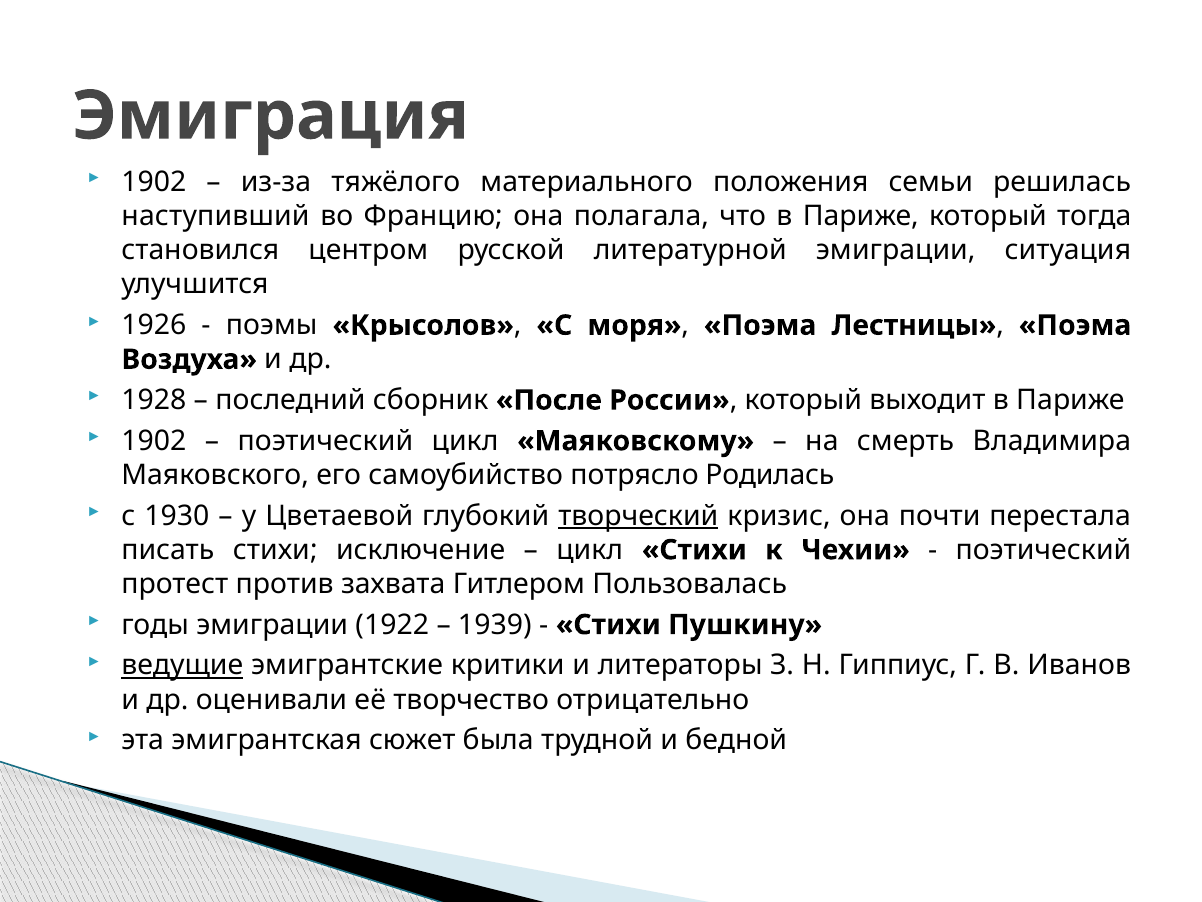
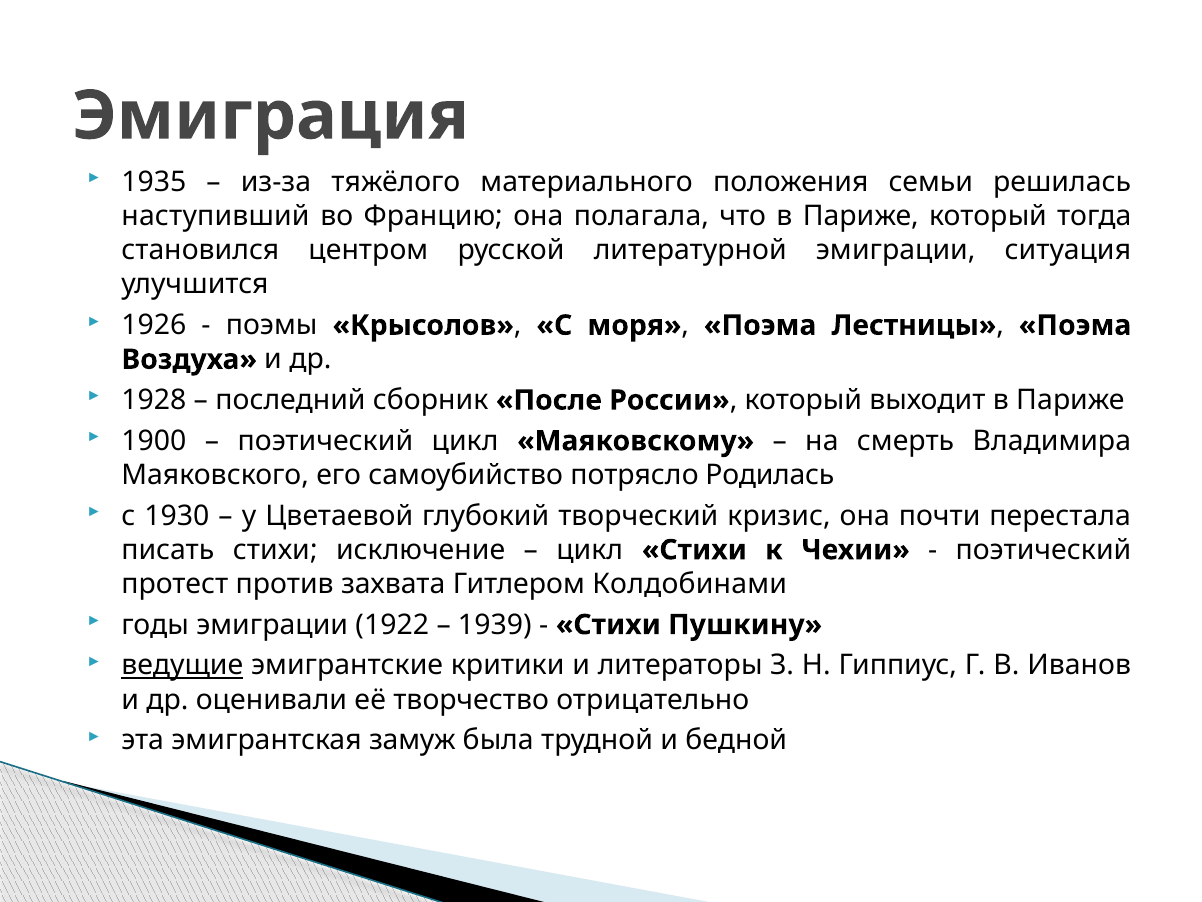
1902 at (154, 182): 1902 -> 1935
1902 at (154, 441): 1902 -> 1900
творческий underline: present -> none
Пользовалась: Пользовалась -> Колдобинами
сюжет: сюжет -> замуж
